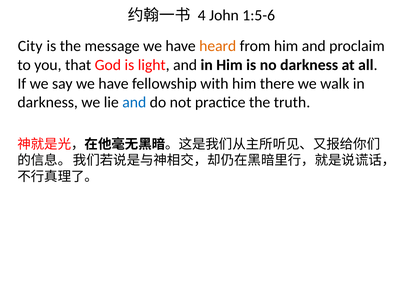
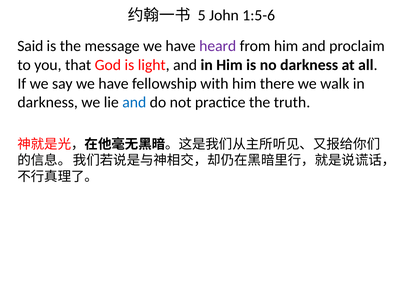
4: 4 -> 5
City: City -> Said
heard colour: orange -> purple
